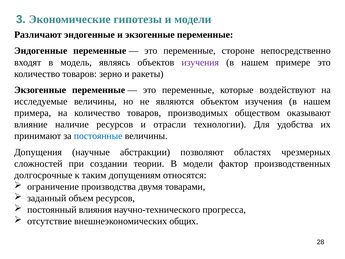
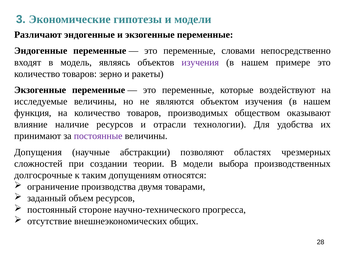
стороне: стороне -> словами
примера: примера -> функция
постоянные colour: blue -> purple
фактор: фактор -> выбора
влияния: влияния -> стороне
